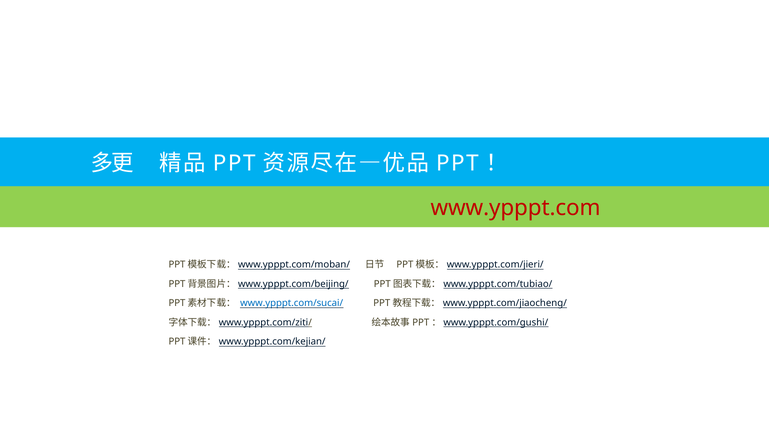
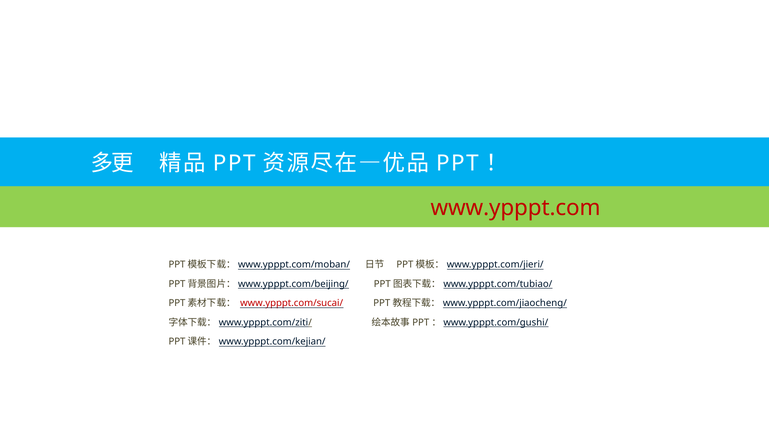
www.ypppt.com/sucai/ colour: blue -> red
